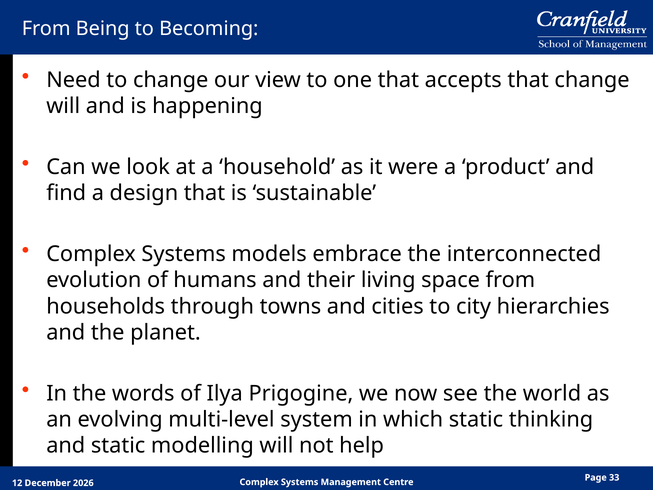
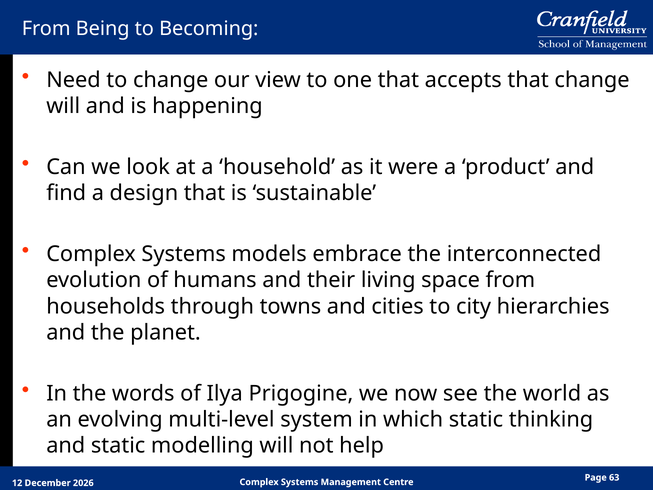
33: 33 -> 63
